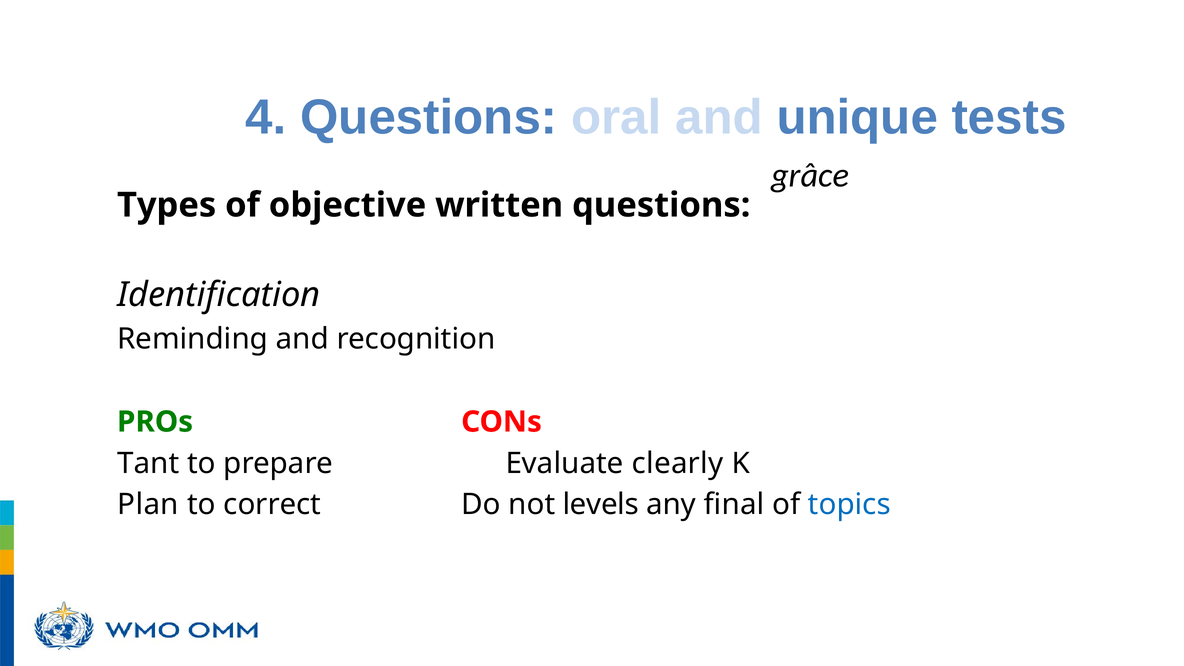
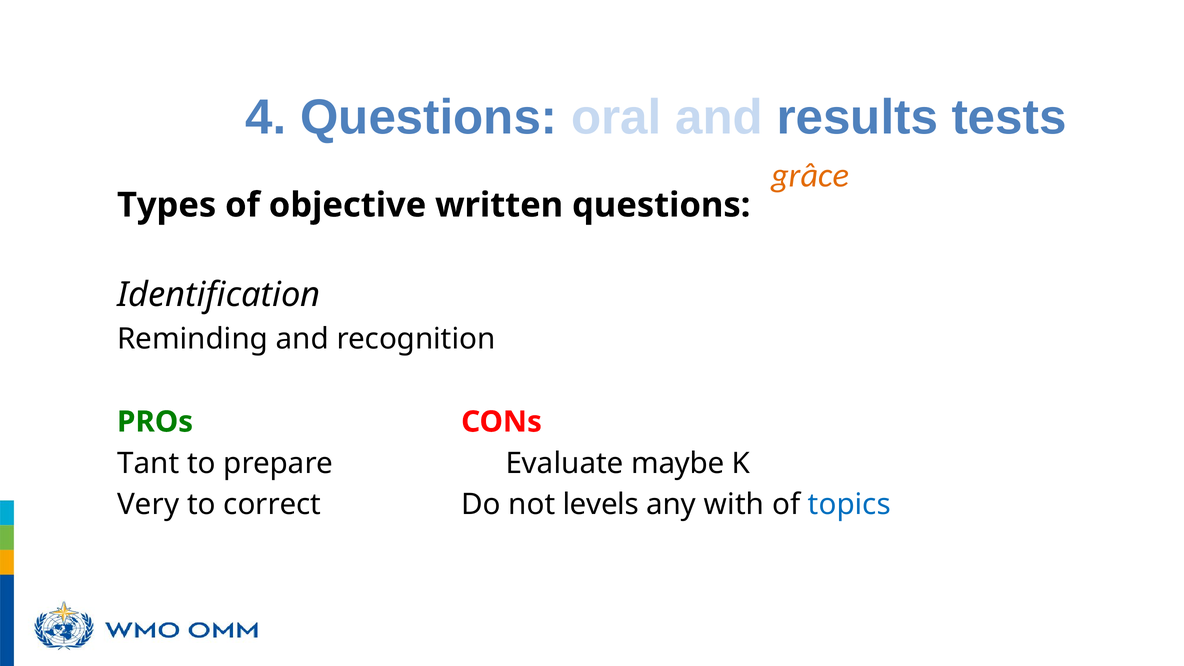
unique: unique -> results
grâce colour: black -> orange
clearly: clearly -> maybe
Plan at (148, 505): Plan -> Very
final: final -> with
